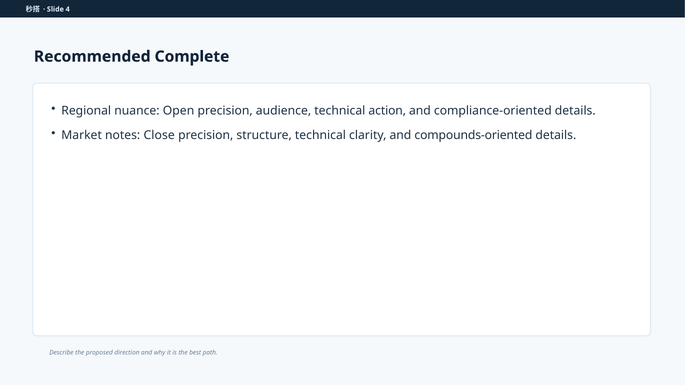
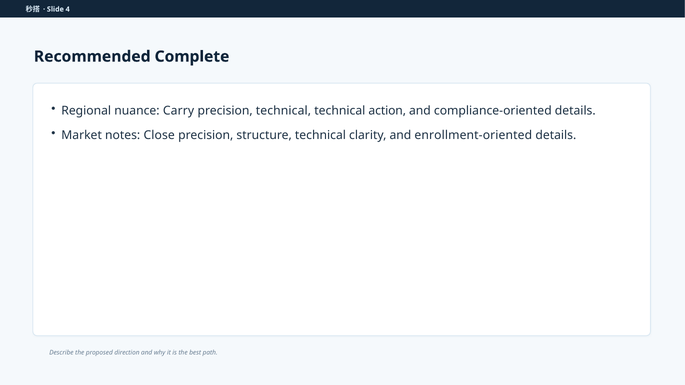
Open: Open -> Carry
precision audience: audience -> technical
compounds-oriented: compounds-oriented -> enrollment-oriented
